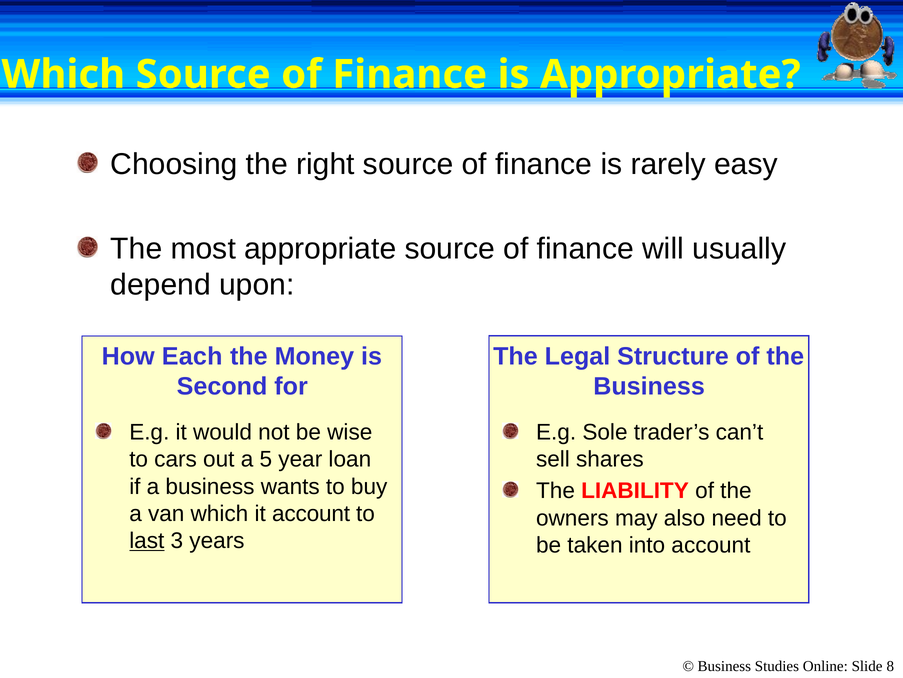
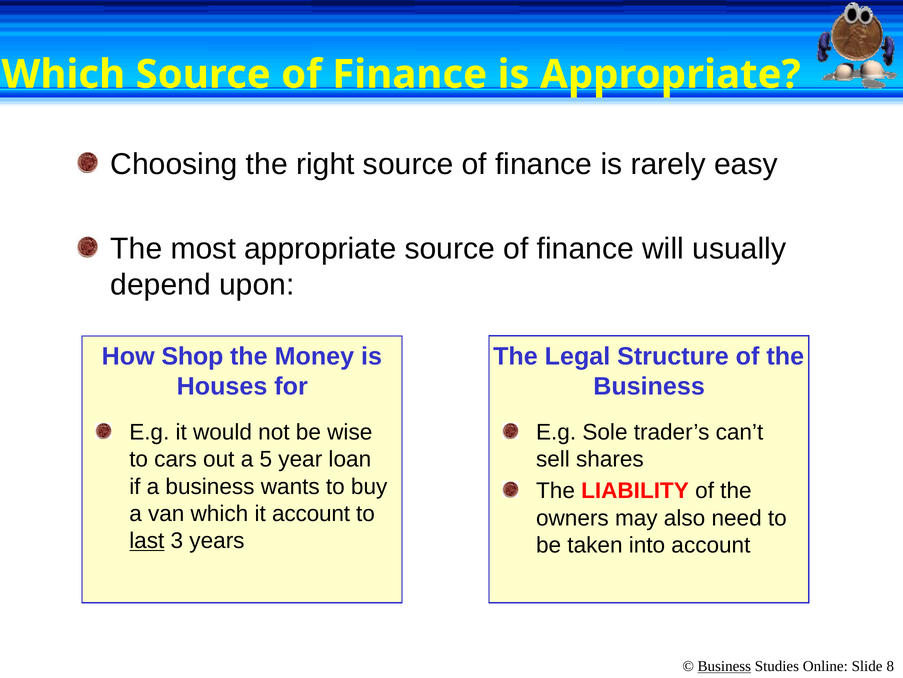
Each: Each -> Shop
Second: Second -> Houses
Business at (724, 666) underline: none -> present
